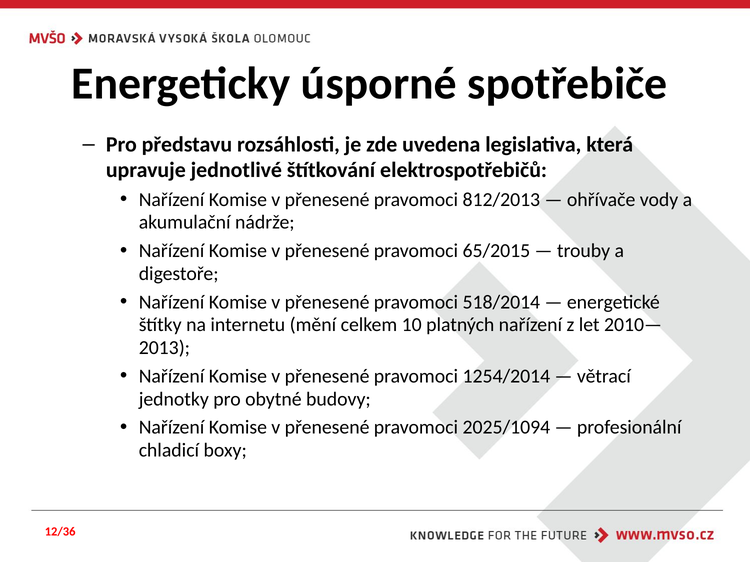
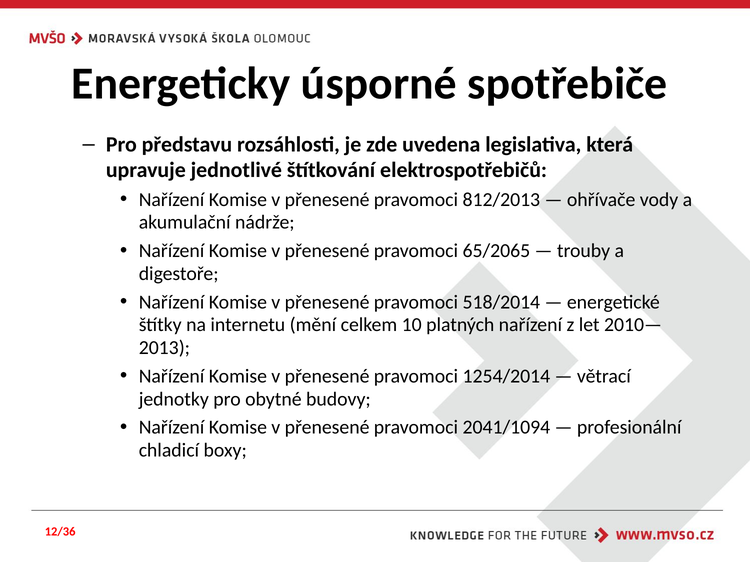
65/2015: 65/2015 -> 65/2065
2025/1094: 2025/1094 -> 2041/1094
